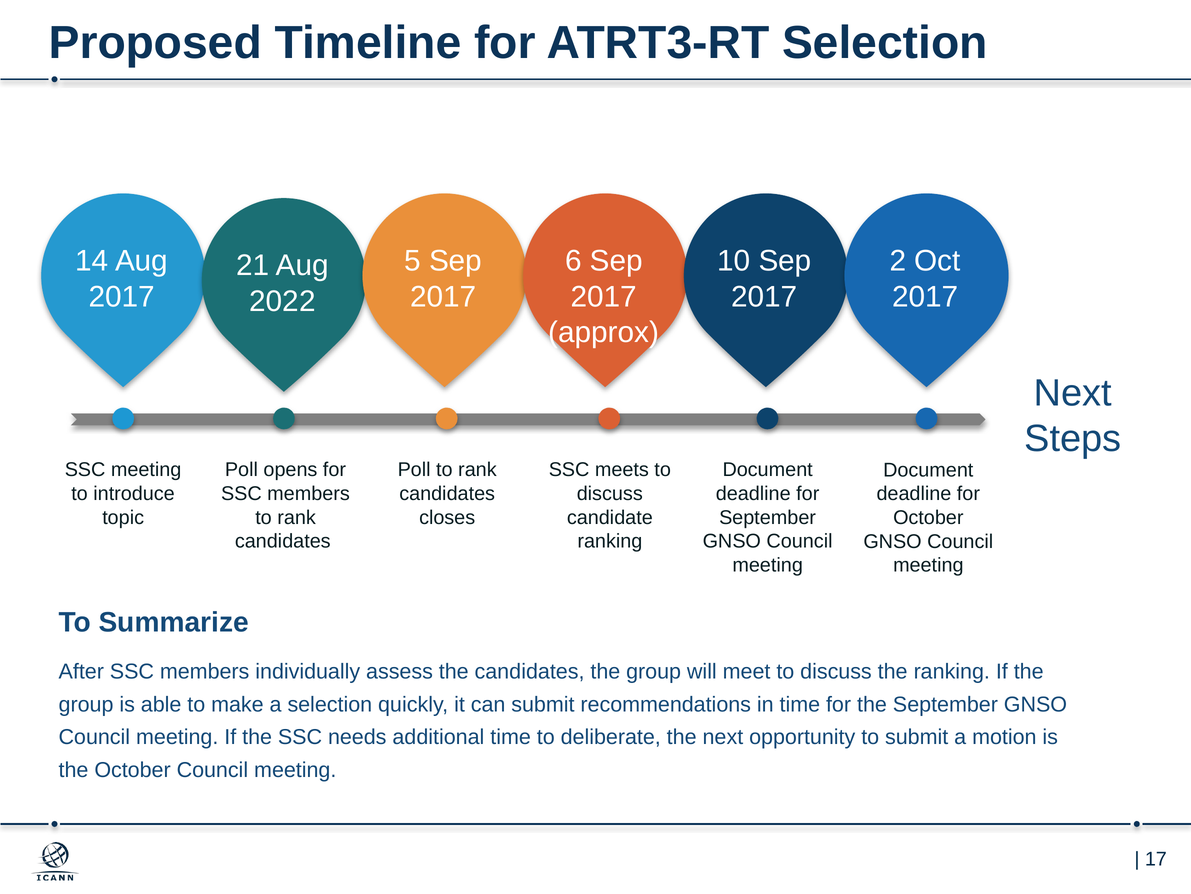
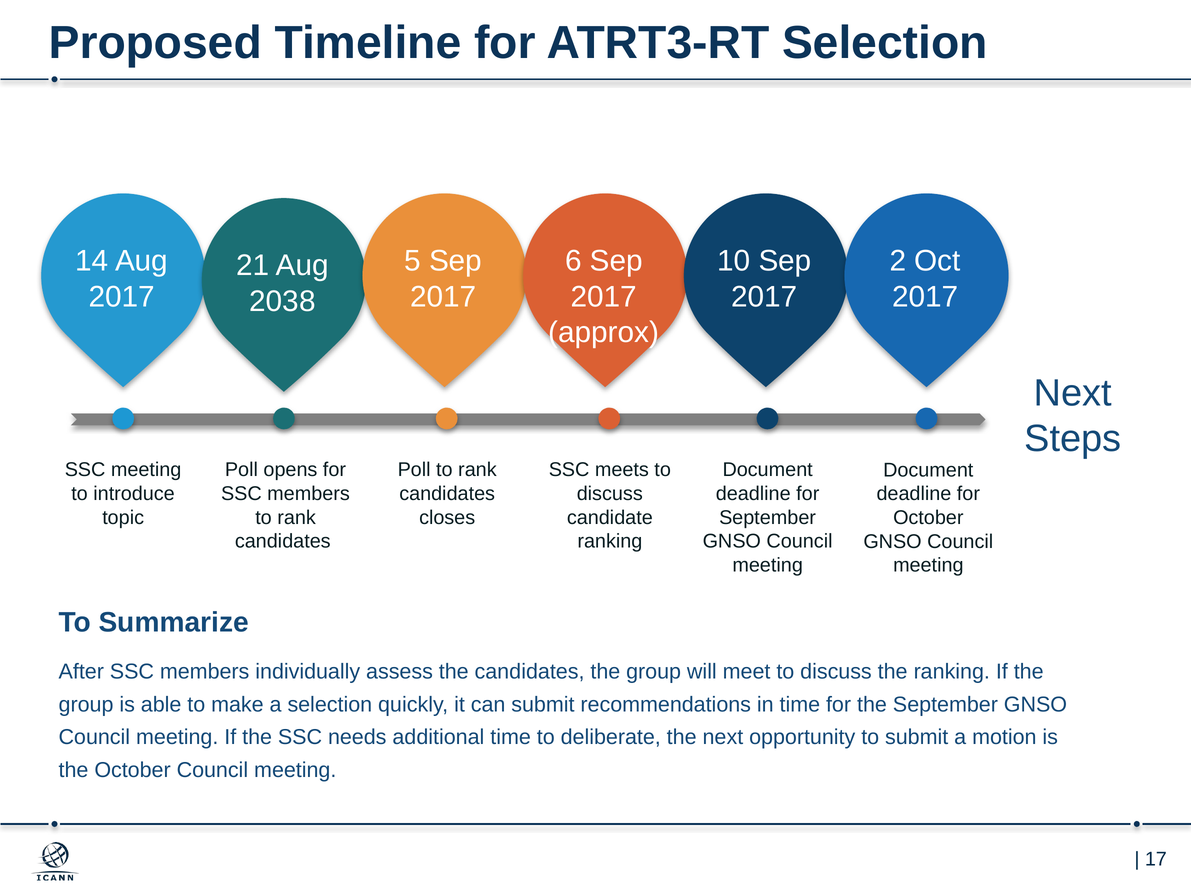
2022: 2022 -> 2038
